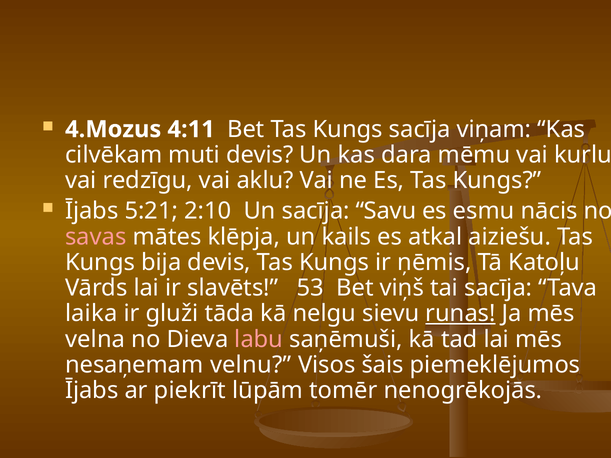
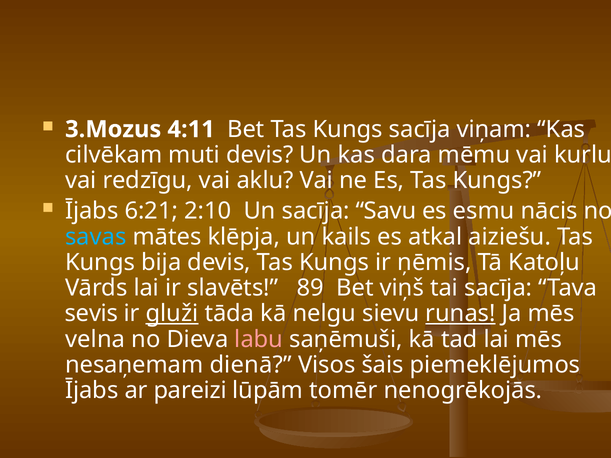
4.Mozus: 4.Mozus -> 3.Mozus
5:21: 5:21 -> 6:21
savas colour: pink -> light blue
53: 53 -> 89
laika: laika -> sevis
gluži underline: none -> present
velnu: velnu -> dienā
piekrīt: piekrīt -> pareizi
